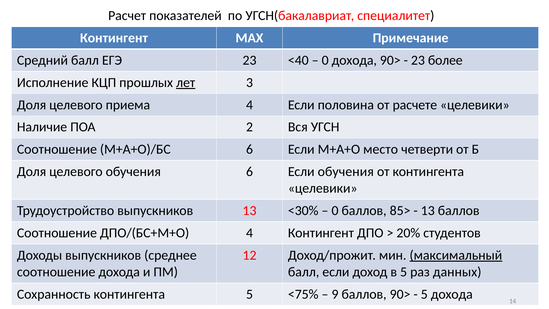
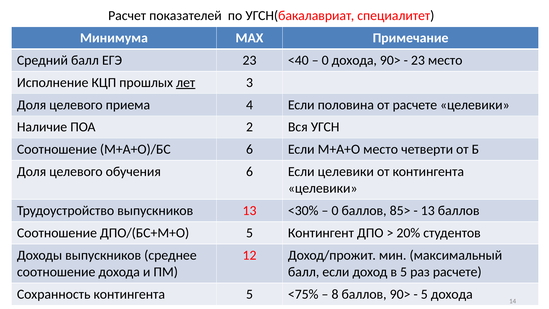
Контингент at (114, 38): Контингент -> Минимума
23 более: более -> место
Если обучения: обучения -> целевики
ДПО/(БС+М+О 4: 4 -> 5
максимальный underline: present -> none
раз данных: данных -> расчете
9: 9 -> 8
